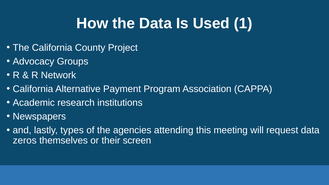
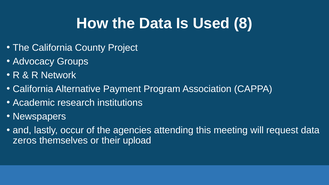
1: 1 -> 8
types: types -> occur
screen: screen -> upload
